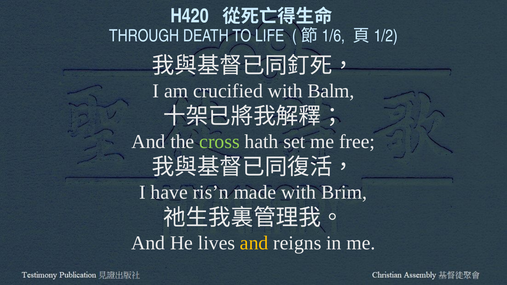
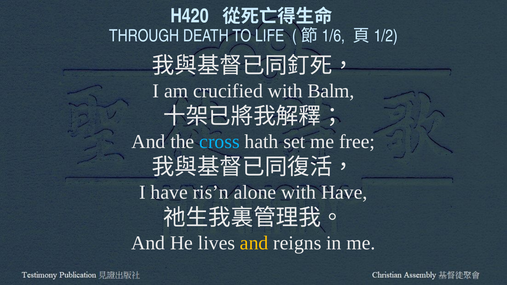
cross colour: light green -> light blue
made: made -> alone
with Brim: Brim -> Have
